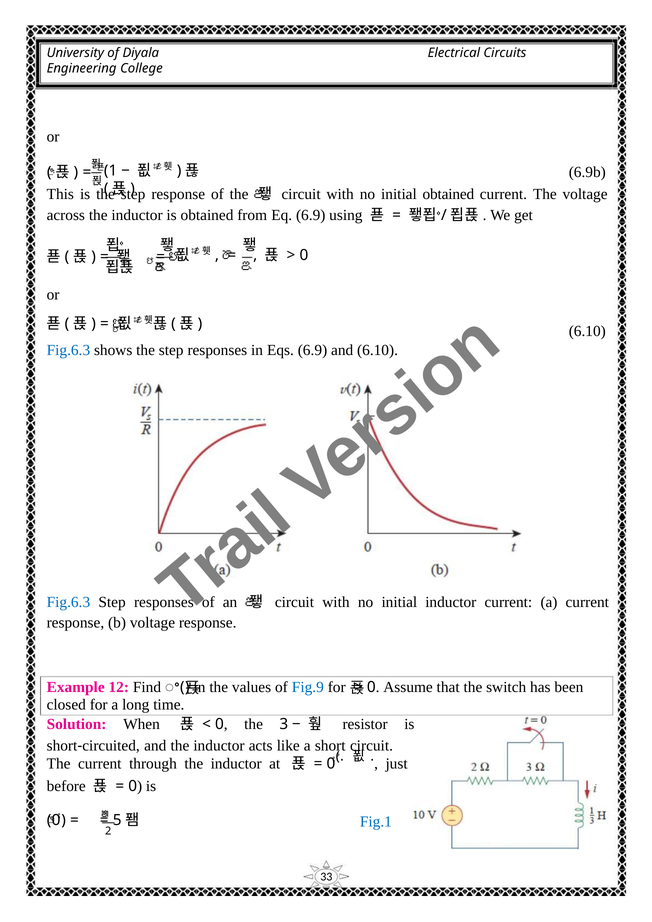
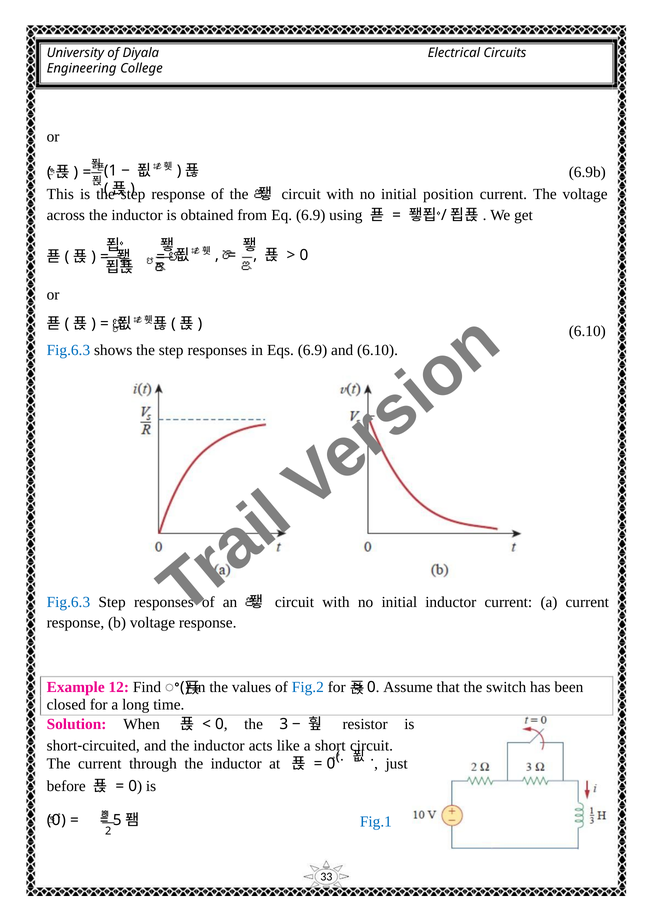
initial obtained: obtained -> position
Fig.9: Fig.9 -> Fig.2
